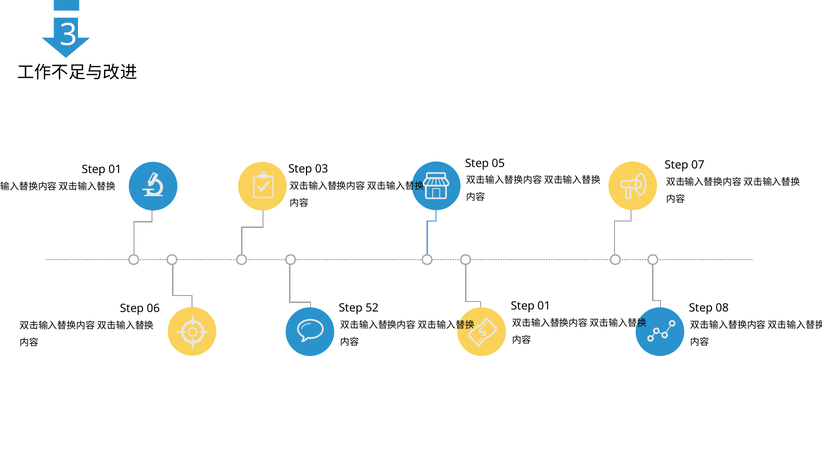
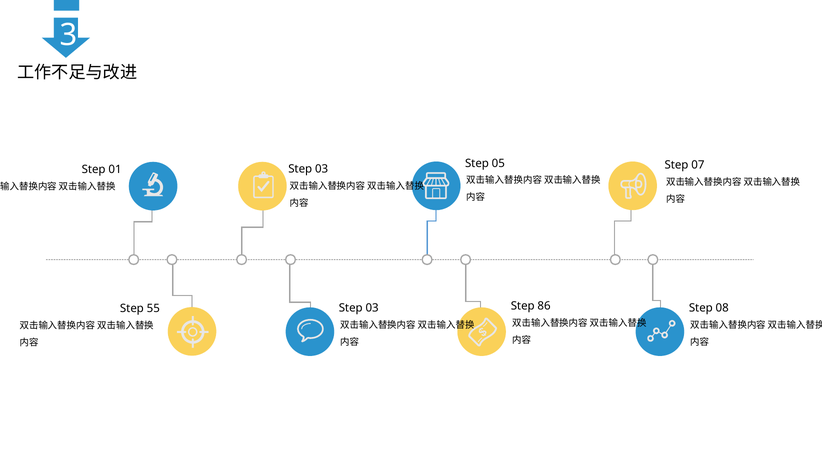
01 at (544, 306): 01 -> 86
52 at (372, 308): 52 -> 03
06: 06 -> 55
